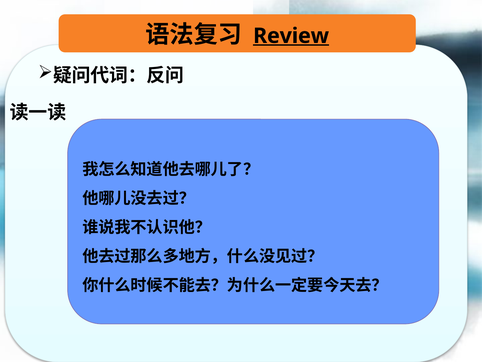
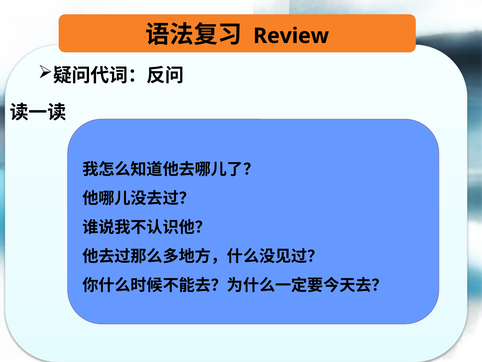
Review underline: present -> none
